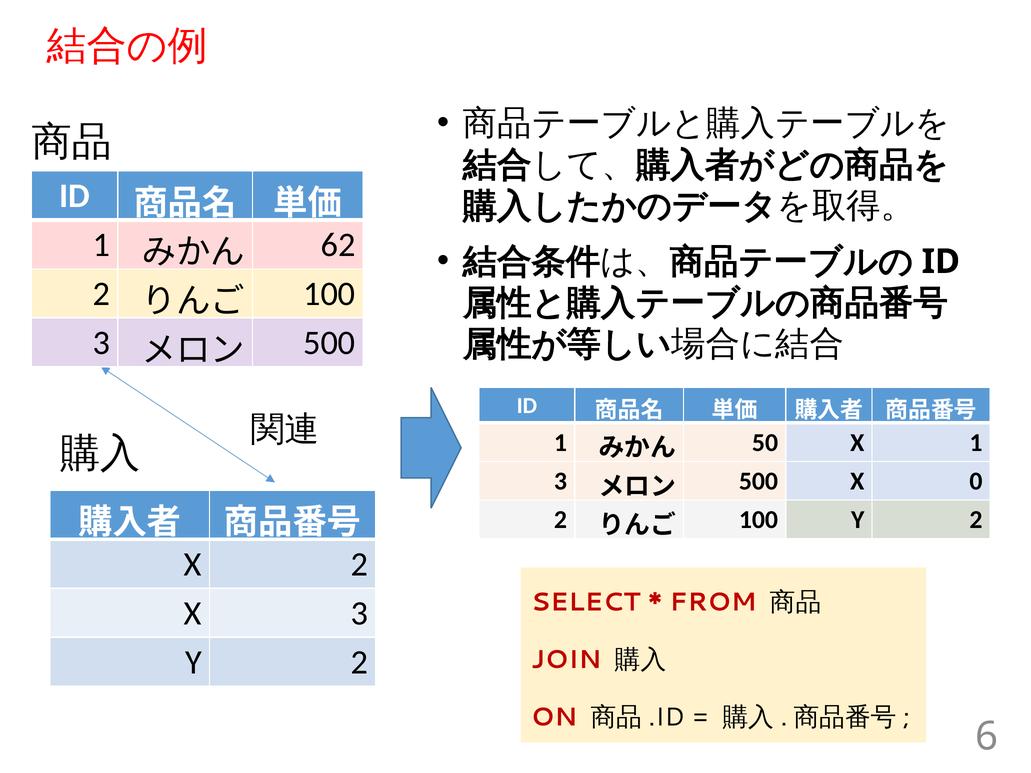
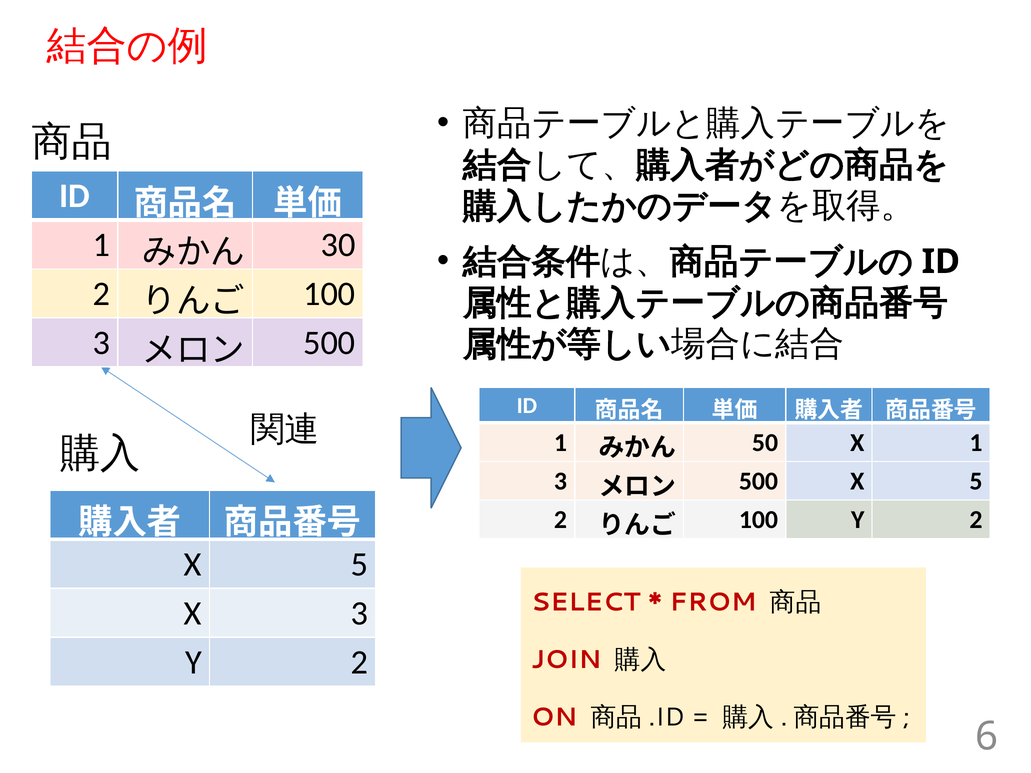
62: 62 -> 30
500 X 0: 0 -> 5
2 at (359, 565): 2 -> 5
